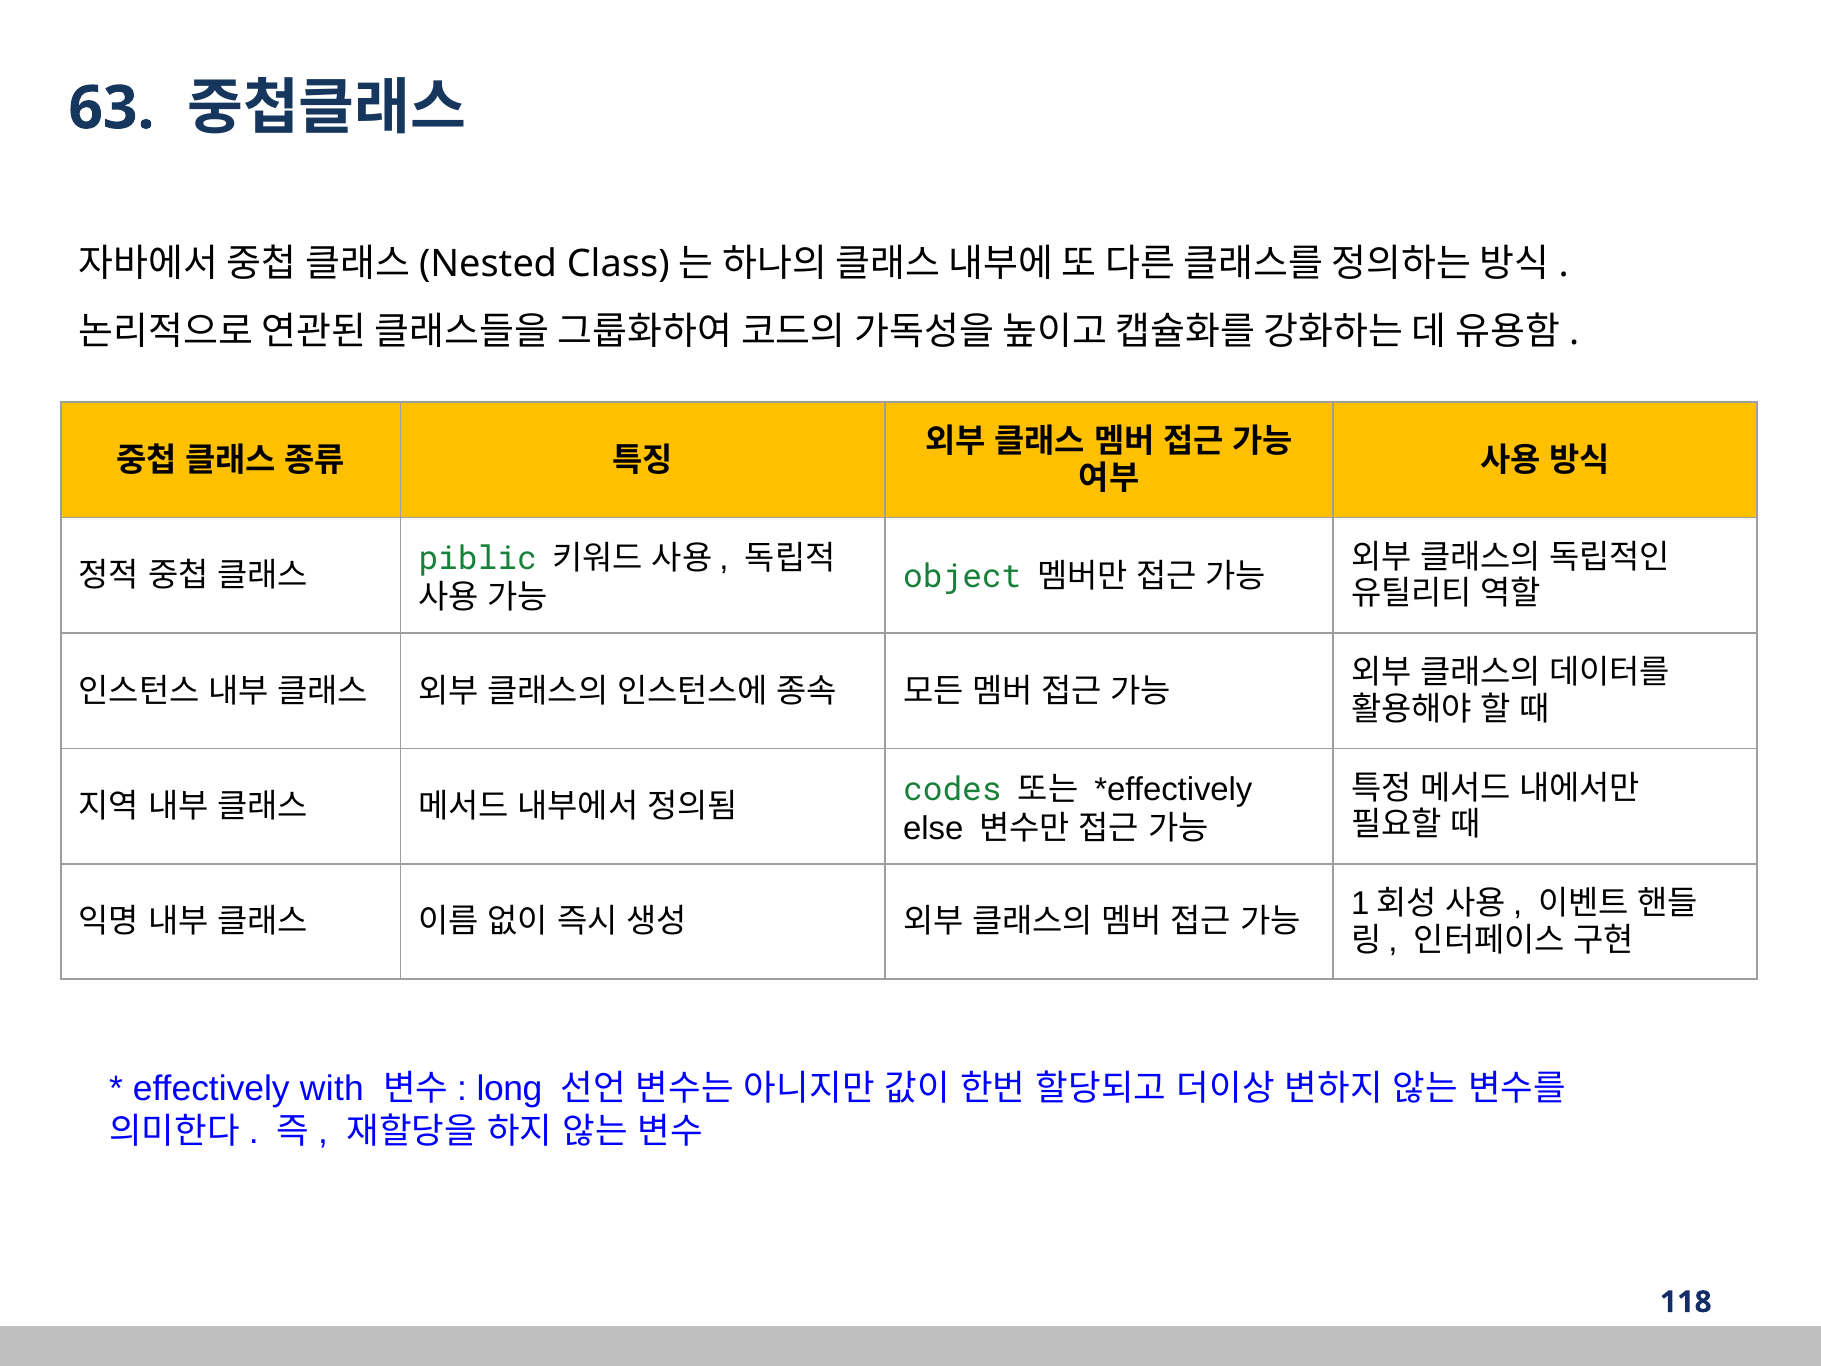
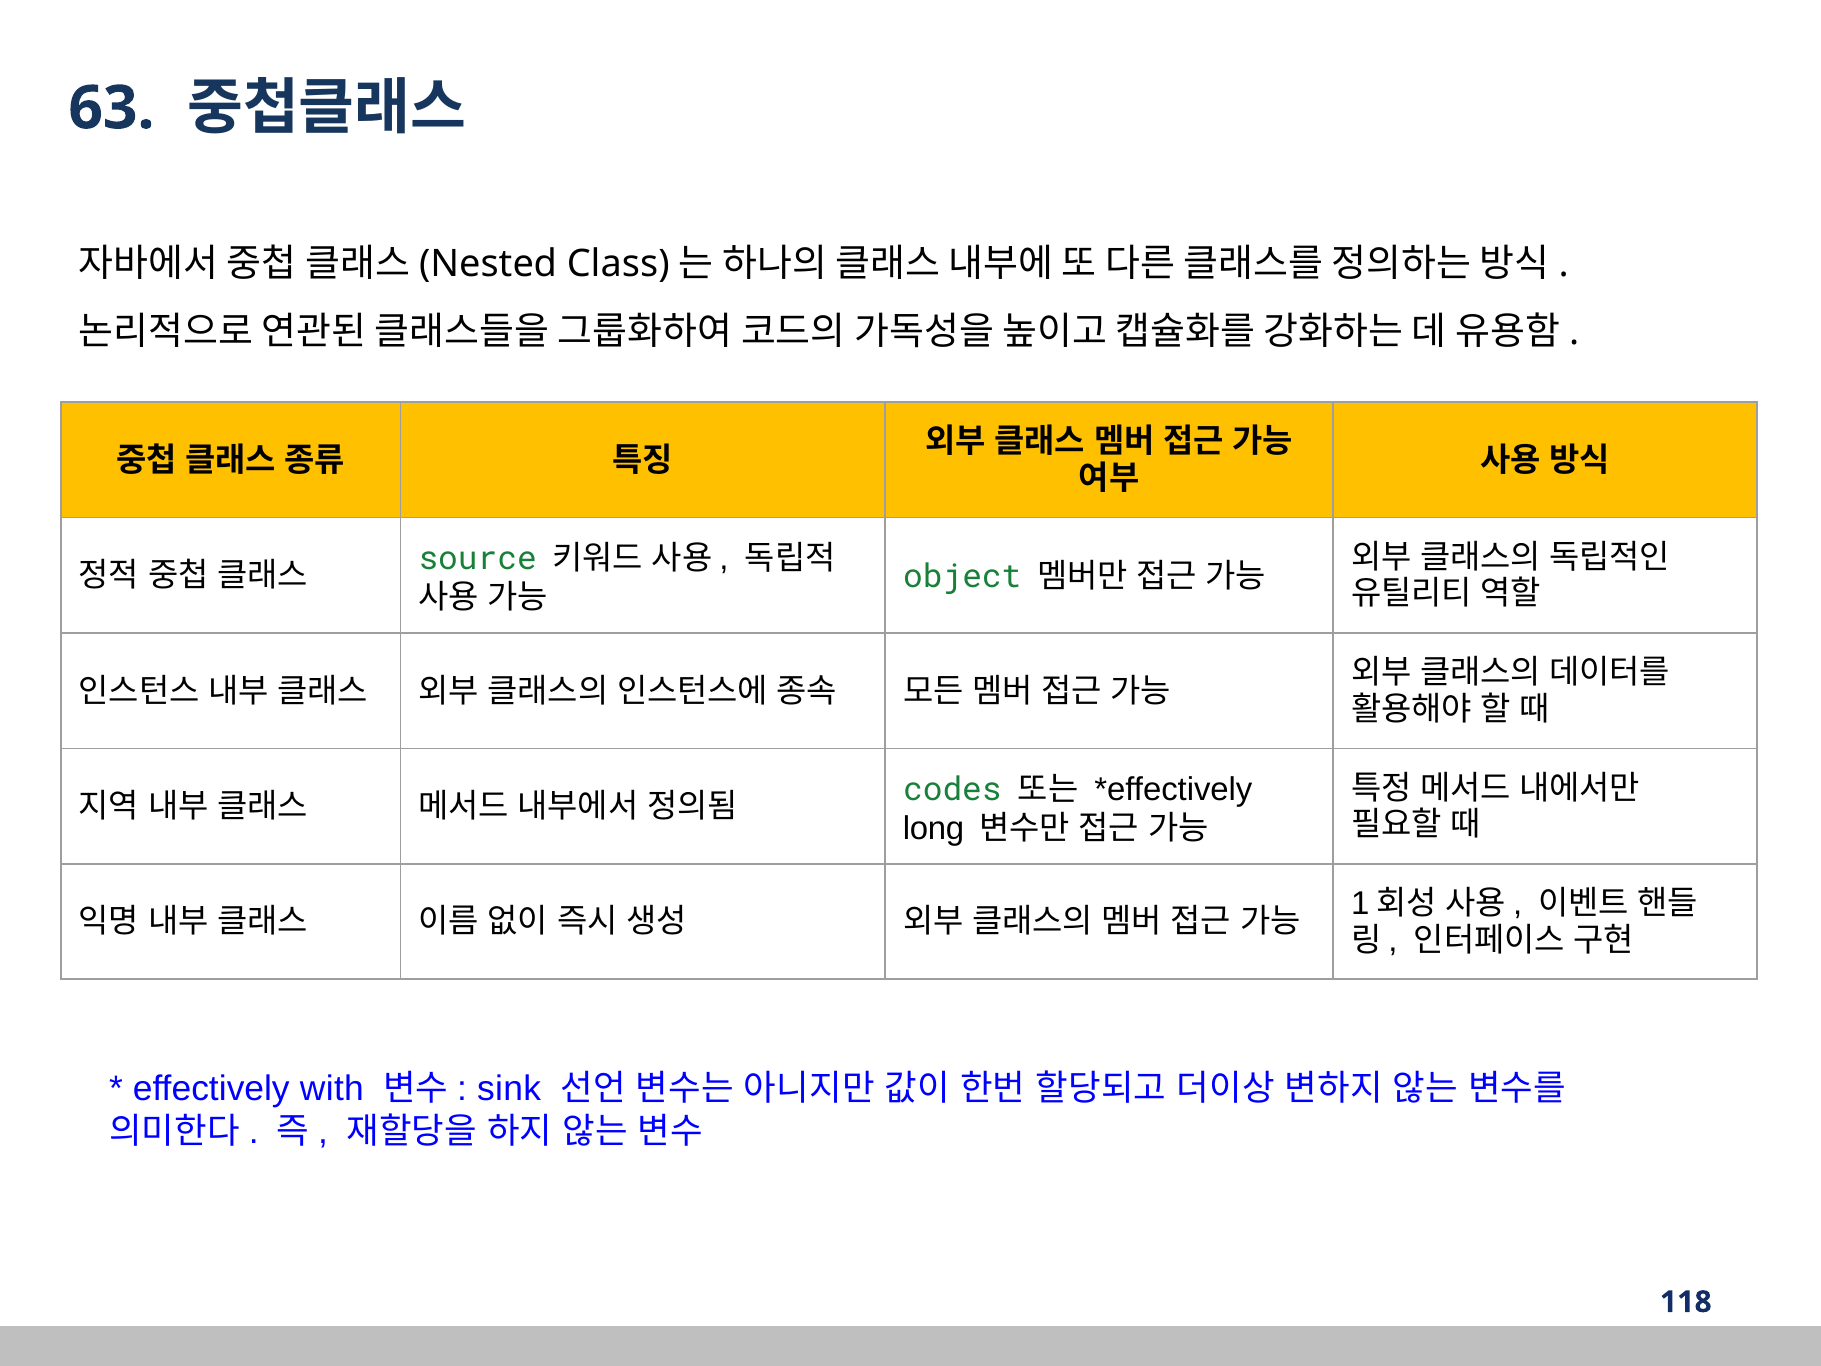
piblic: piblic -> source
else: else -> long
long: long -> sink
